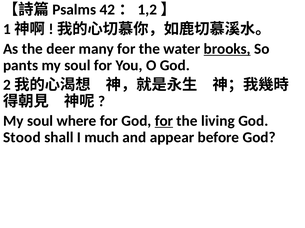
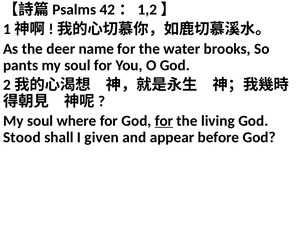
many: many -> name
brooks underline: present -> none
much: much -> given
